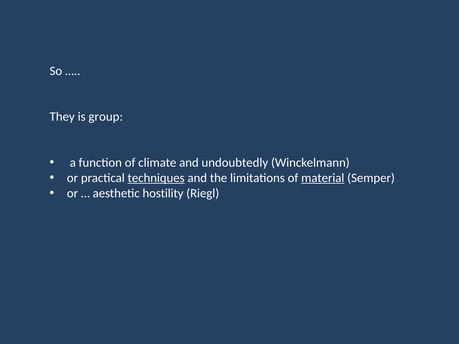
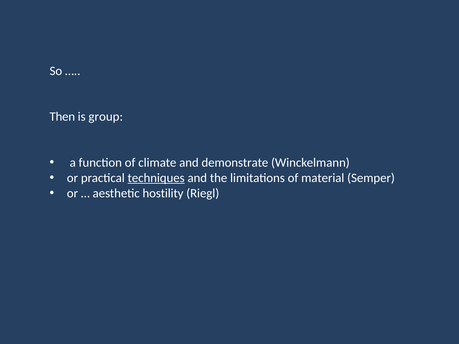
They: They -> Then
undoubtedly: undoubtedly -> demonstrate
material underline: present -> none
